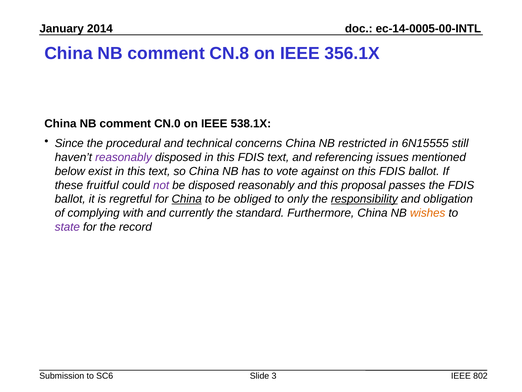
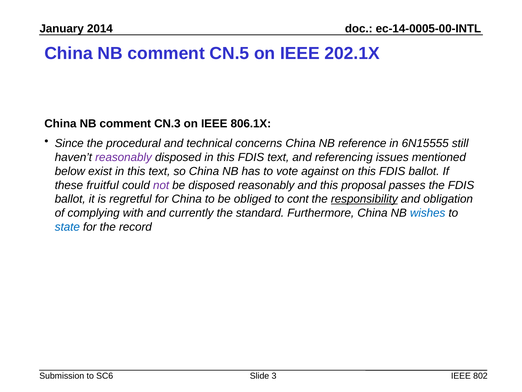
CN.8: CN.8 -> CN.5
356.1X: 356.1X -> 202.1X
CN.0: CN.0 -> CN.3
538.1X: 538.1X -> 806.1X
restricted: restricted -> reference
China at (187, 199) underline: present -> none
only: only -> cont
wishes colour: orange -> blue
state colour: purple -> blue
